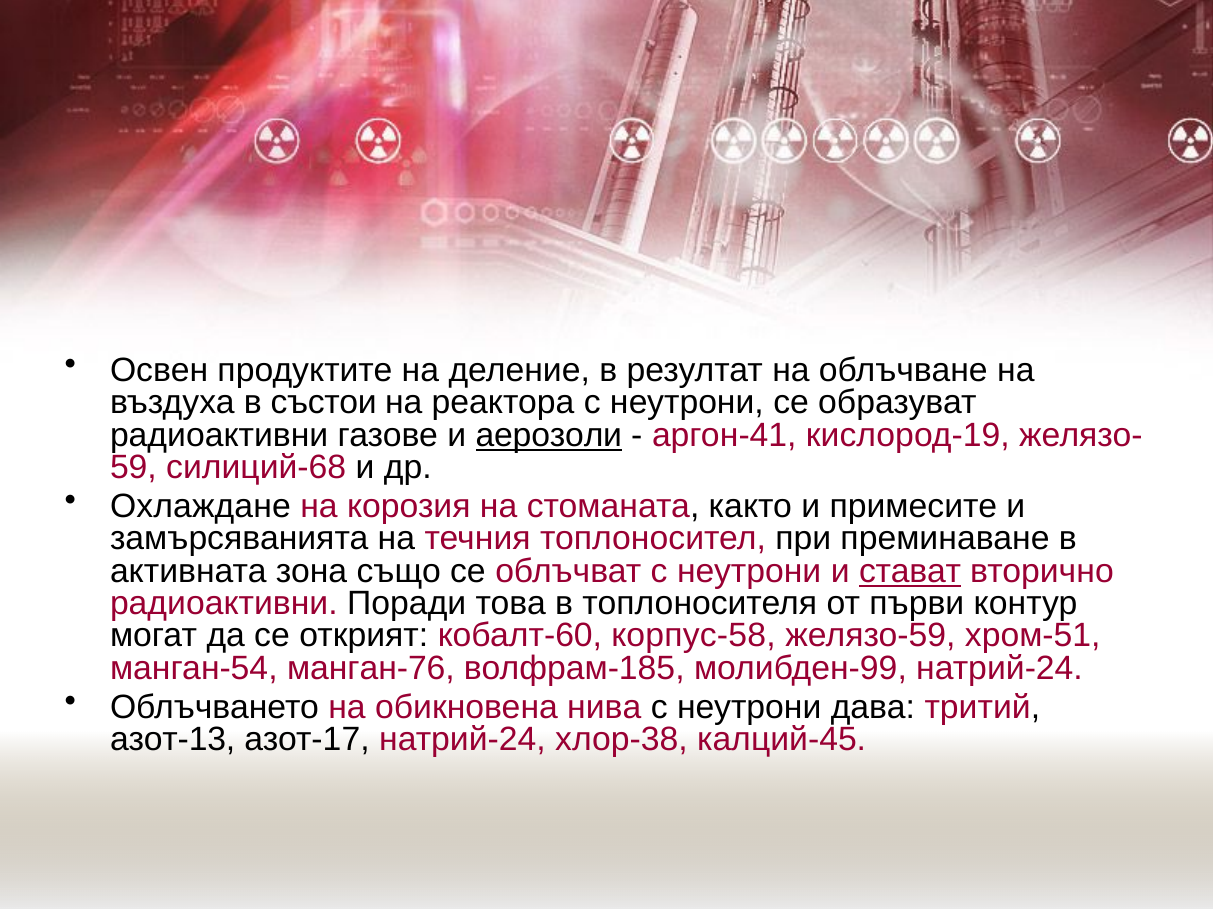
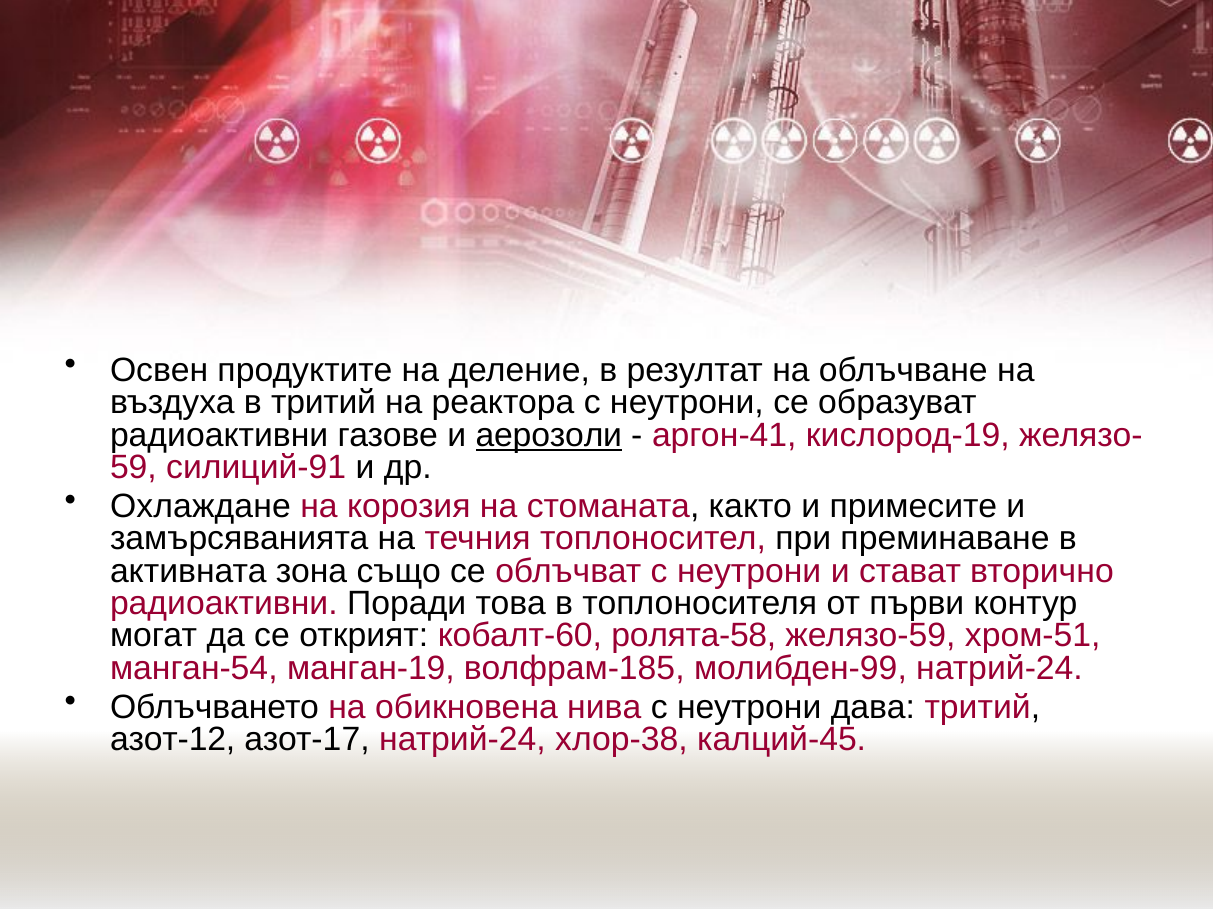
в състои: състои -> тритий
силиций-68: силиций-68 -> силиций-91
стават underline: present -> none
корпус-58: корпус-58 -> ролята-58
манган-76: манган-76 -> манган-19
азот-13: азот-13 -> азот-12
